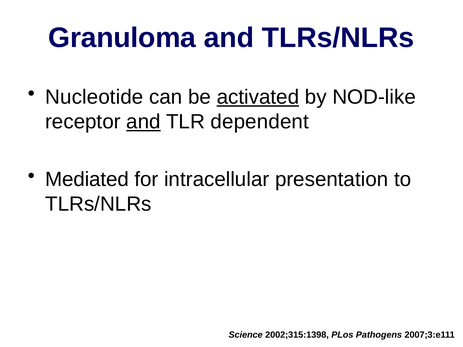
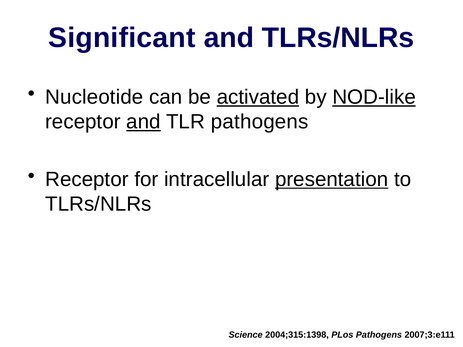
Granuloma: Granuloma -> Significant
NOD-like underline: none -> present
TLR dependent: dependent -> pathogens
Mediated at (87, 179): Mediated -> Receptor
presentation underline: none -> present
2002;315:1398: 2002;315:1398 -> 2004;315:1398
